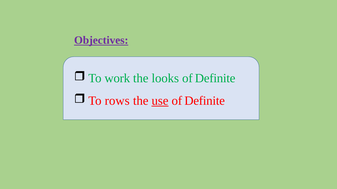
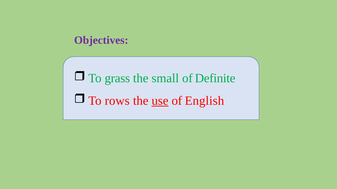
Objectives underline: present -> none
work: work -> grass
looks: looks -> small
Definite at (205, 101): Definite -> English
